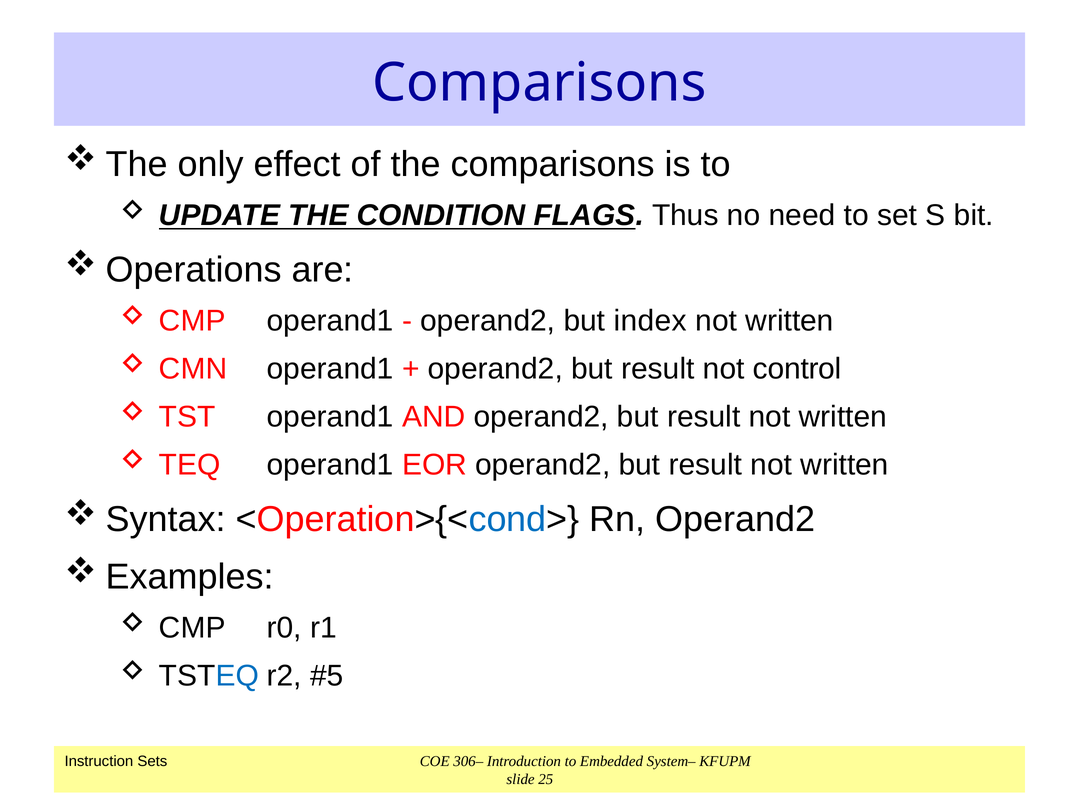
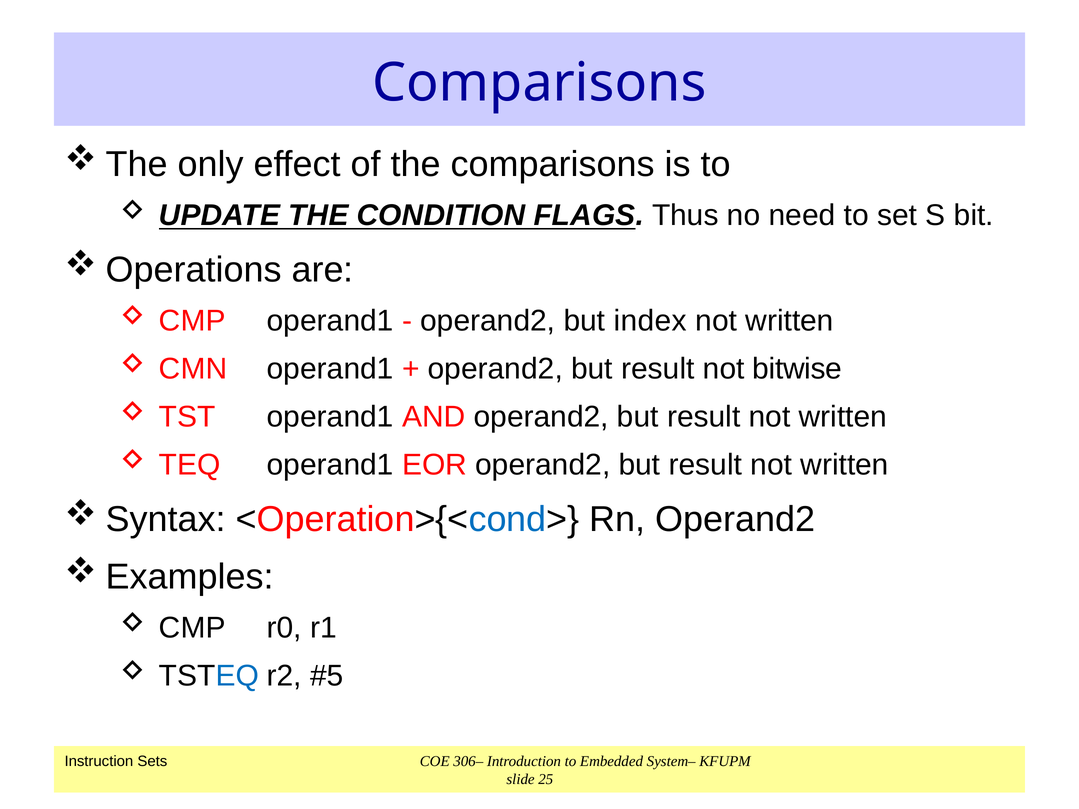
control: control -> bitwise
